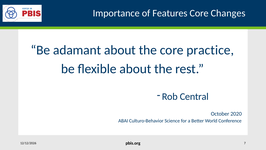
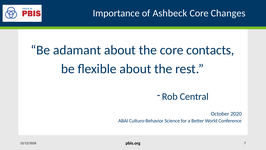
Features: Features -> Ashbeck
practice: practice -> contacts
